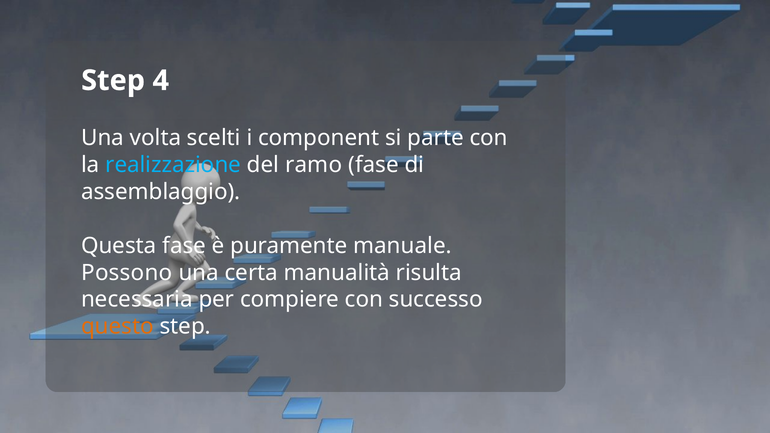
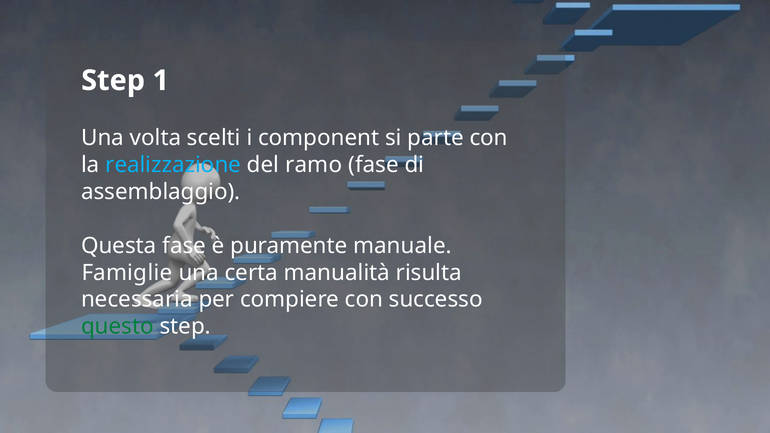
4: 4 -> 1
Possono: Possono -> Famiglie
questo colour: orange -> green
